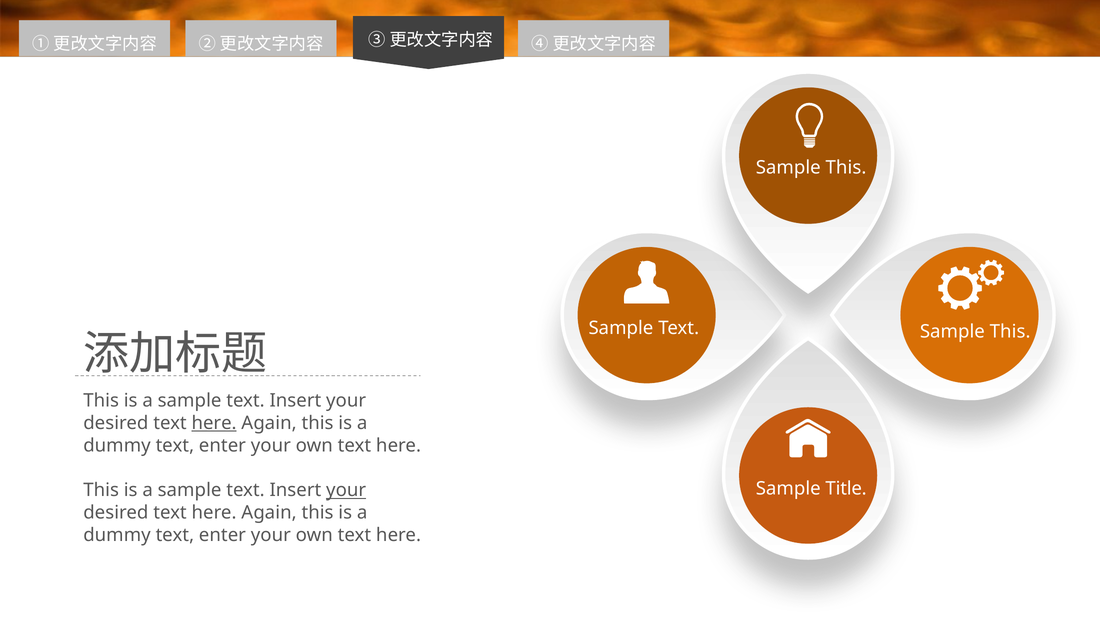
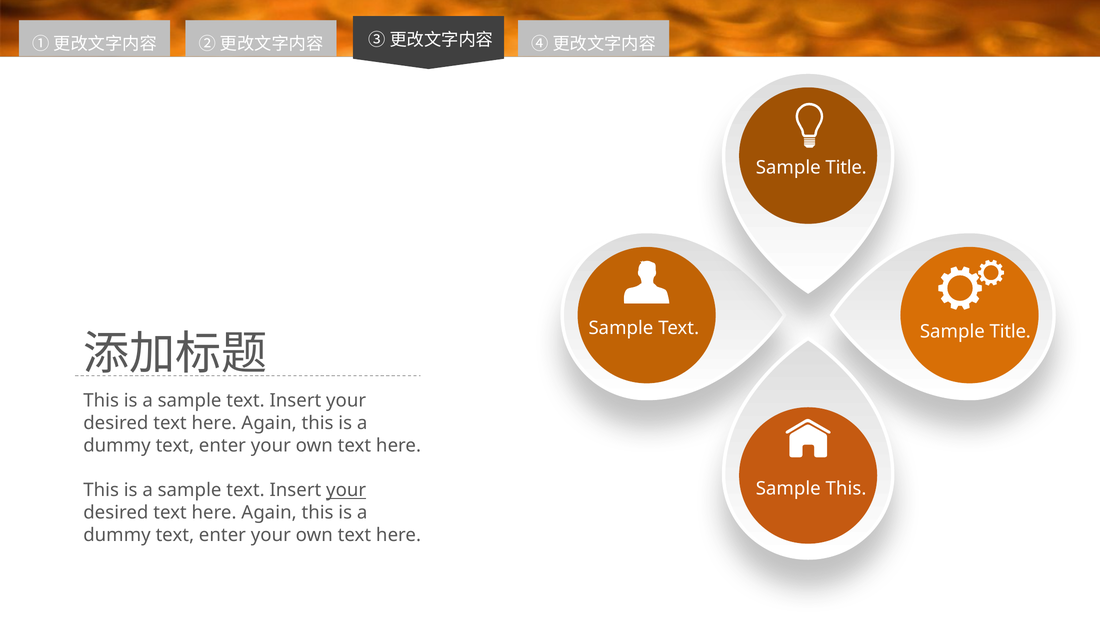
This at (846, 167): This -> Title
This at (1010, 332): This -> Title
here at (214, 423) underline: present -> none
Sample Title: Title -> This
